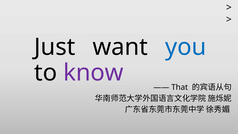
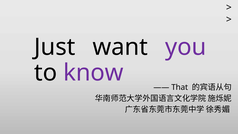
you colour: blue -> purple
